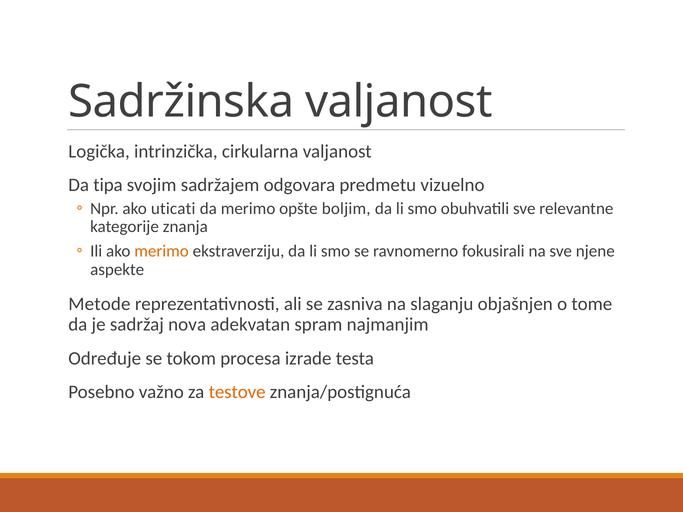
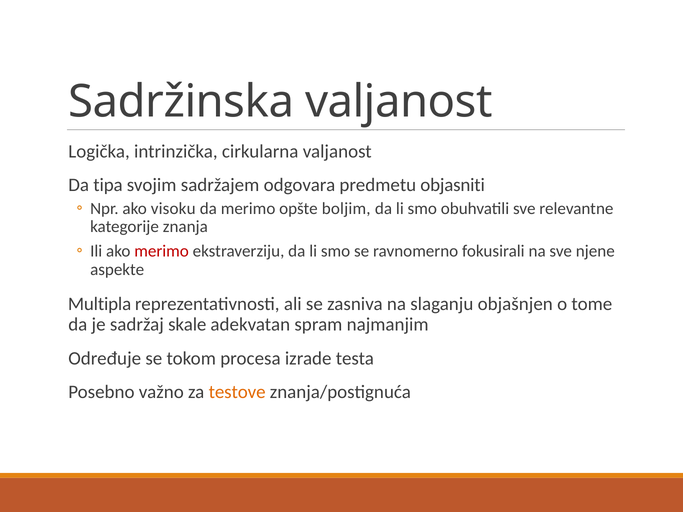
vizuelno: vizuelno -> objasniti
uticati: uticati -> visoku
merimo at (162, 251) colour: orange -> red
Metode: Metode -> Multipla
nova: nova -> skale
